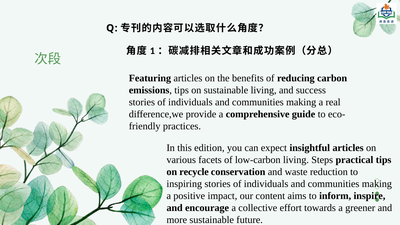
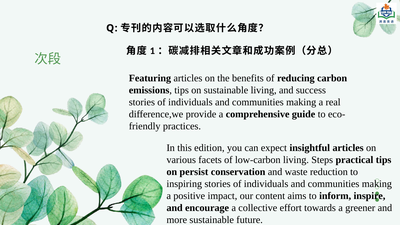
recycle: recycle -> persist
